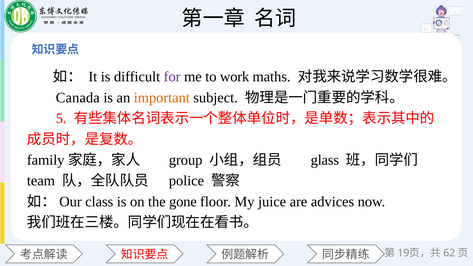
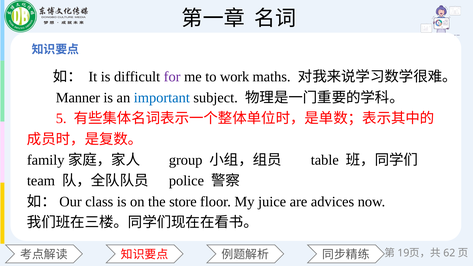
Canada: Canada -> Manner
important colour: orange -> blue
glass: glass -> table
gone: gone -> store
